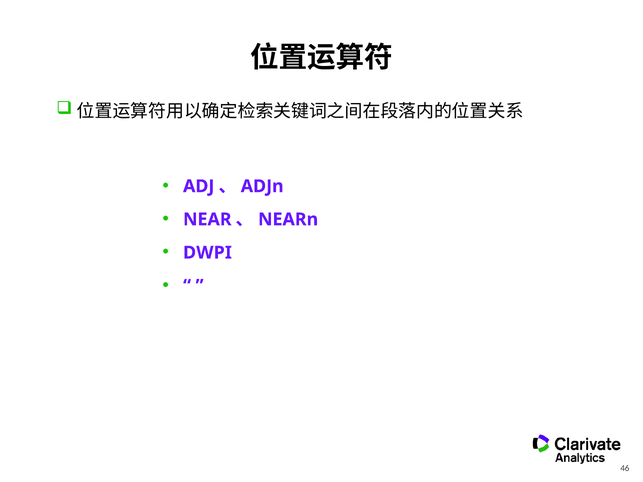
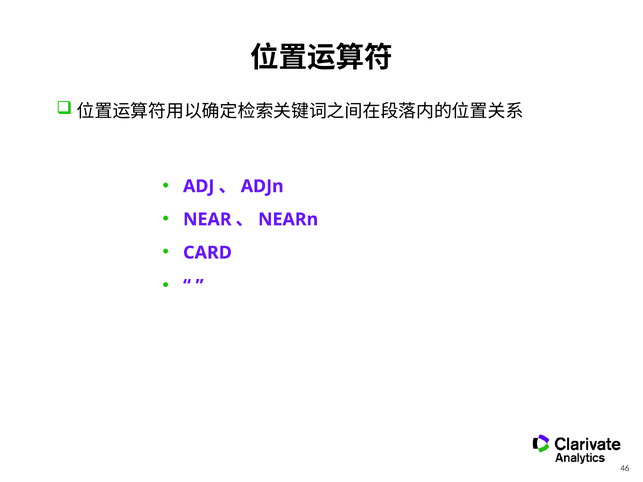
DWPI: DWPI -> CARD
